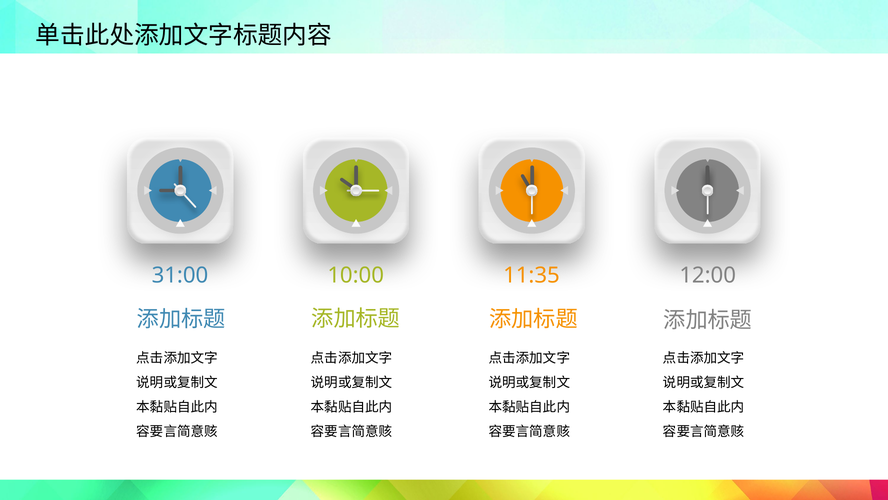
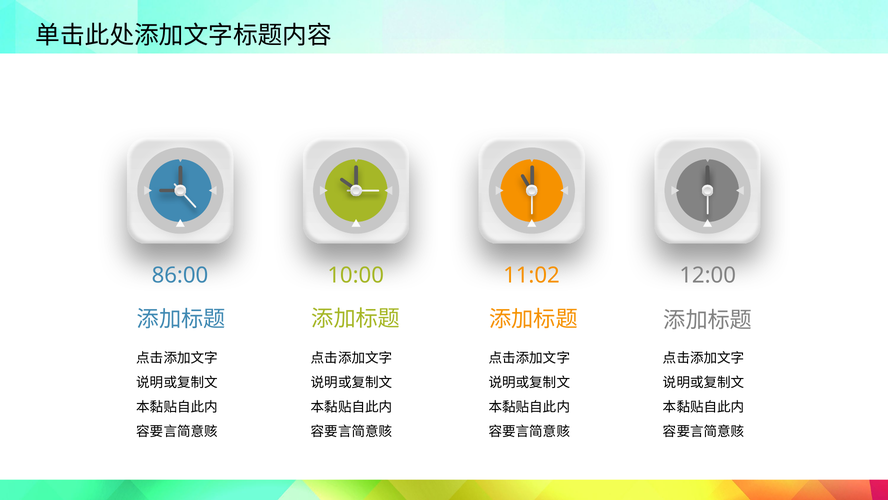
31:00: 31:00 -> 86:00
11:35: 11:35 -> 11:02
